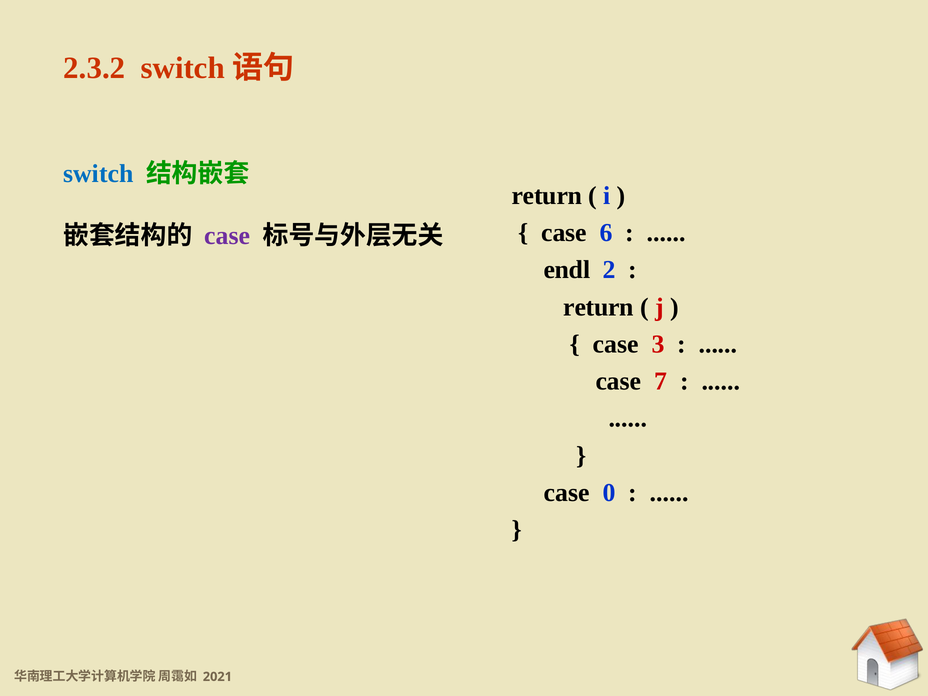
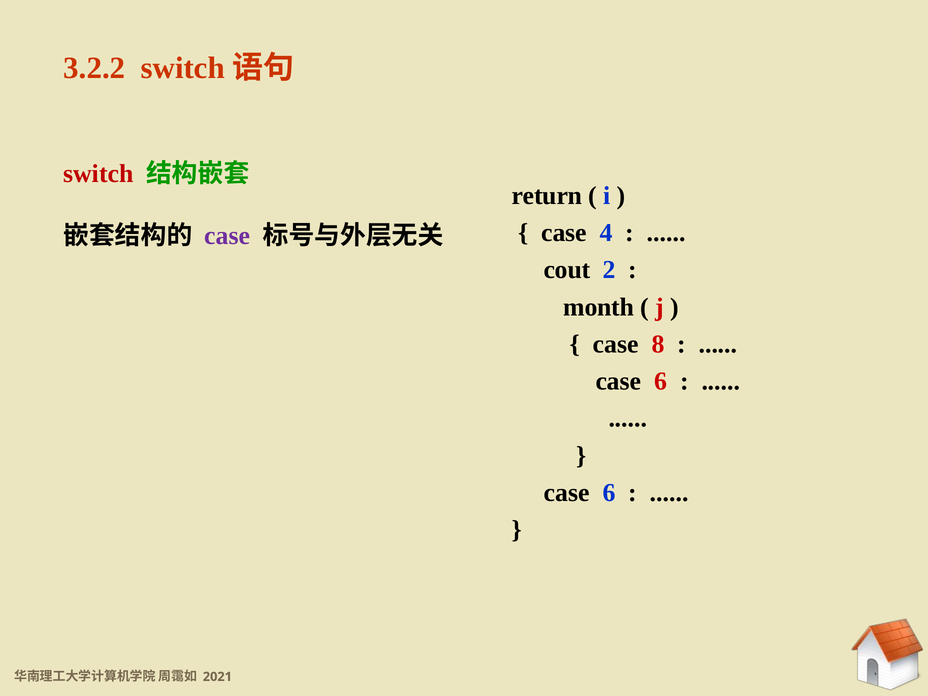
2.3.2: 2.3.2 -> 3.2.2
switch colour: blue -> red
6: 6 -> 4
endl: endl -> cout
return at (599, 307): return -> month
3: 3 -> 8
7 at (661, 381): 7 -> 6
0 at (609, 493): 0 -> 6
